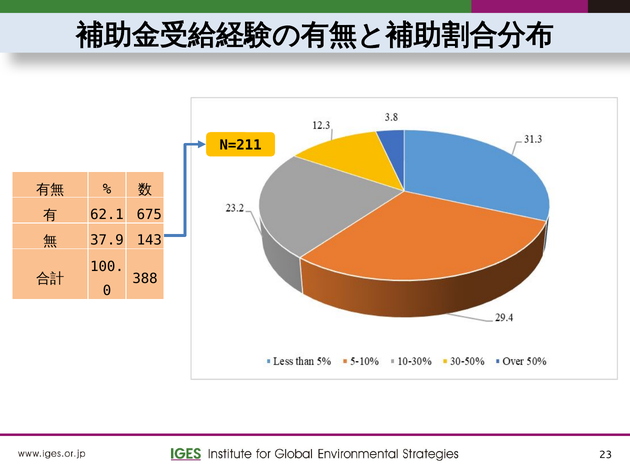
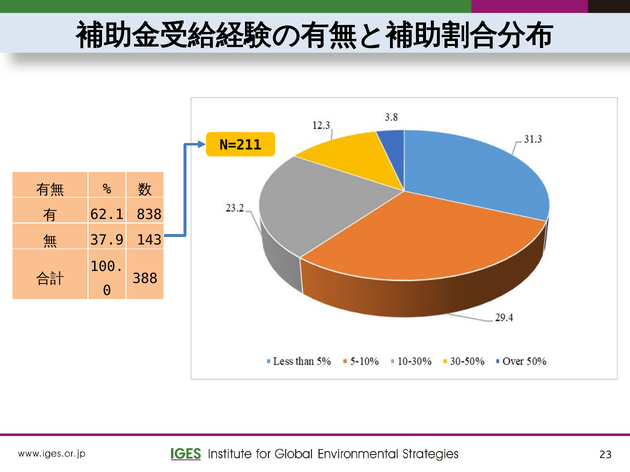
675: 675 -> 838
